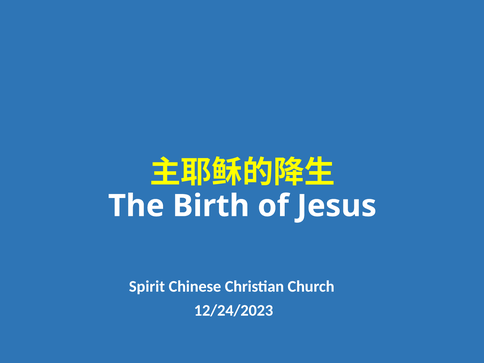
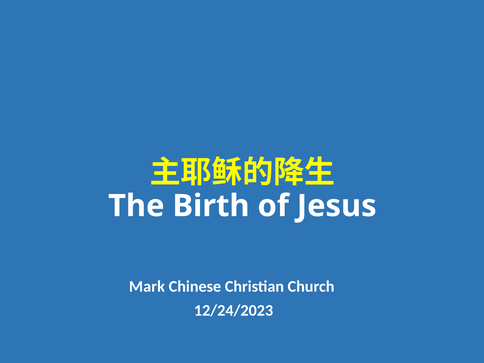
Spirit: Spirit -> Mark
